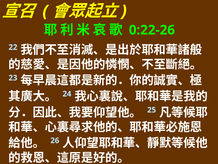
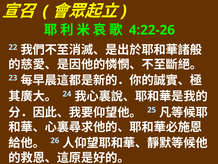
0:22-26: 0:22-26 -> 4:22-26
